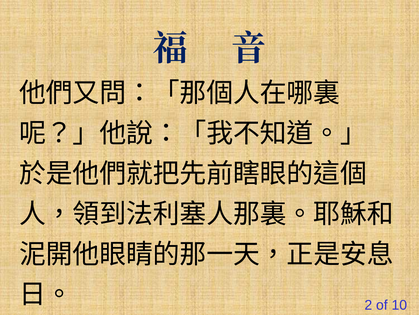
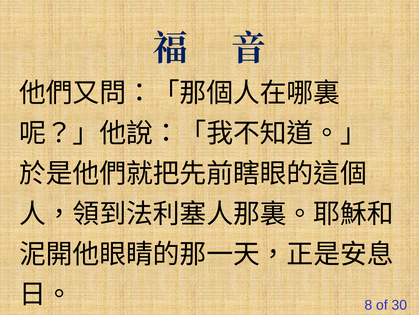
2: 2 -> 8
10: 10 -> 30
